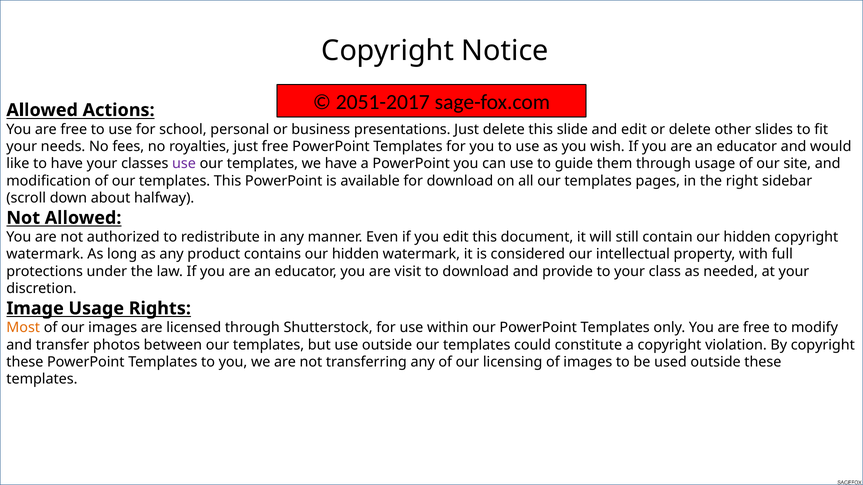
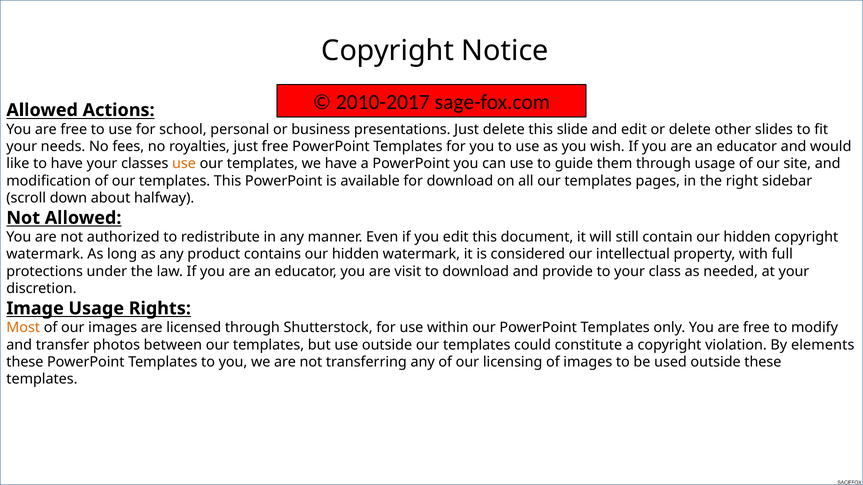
2051-2017: 2051-2017 -> 2010-2017
use at (184, 164) colour: purple -> orange
By copyright: copyright -> elements
